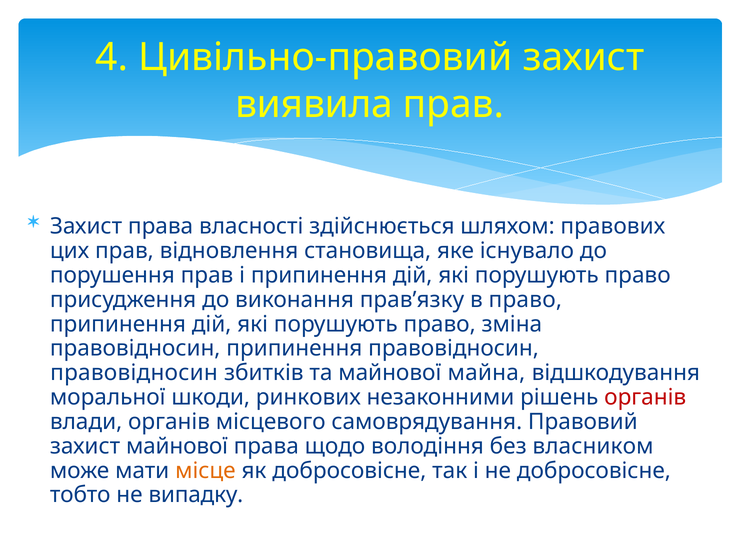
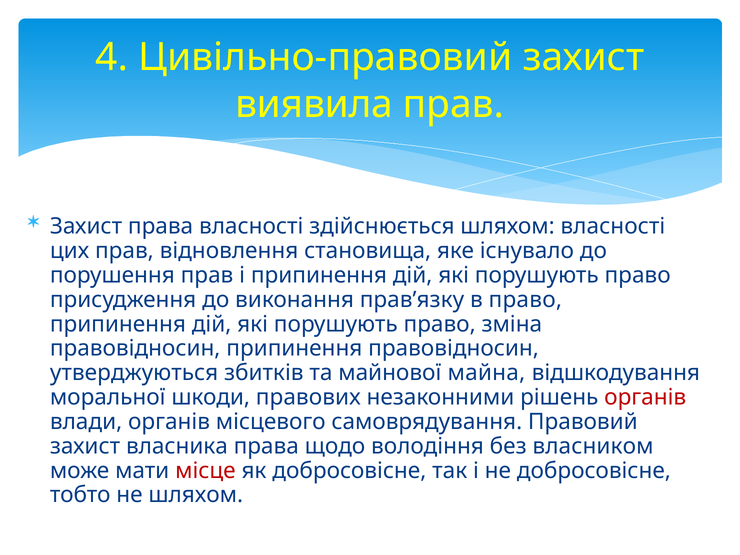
шляхом правових: правових -> власності
правовідносин at (134, 373): правовідносин -> утверджуються
ринкових: ринкових -> правових
захист майнової: майнової -> власника
місце colour: orange -> red
не випадку: випадку -> шляхом
